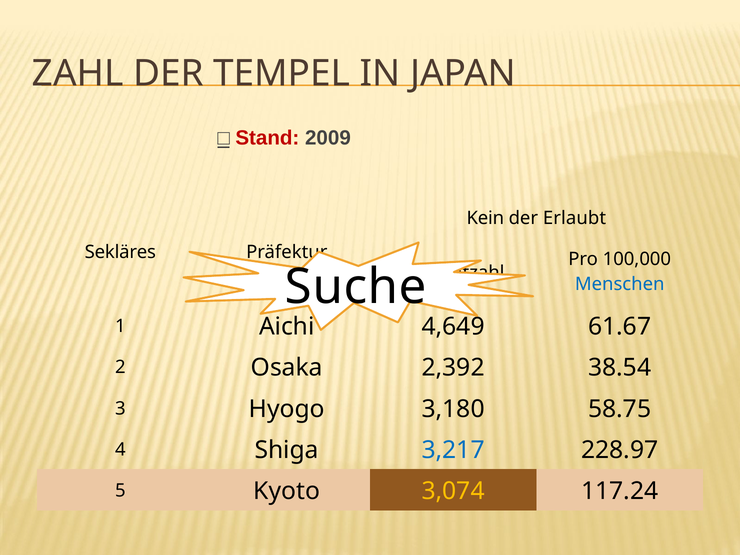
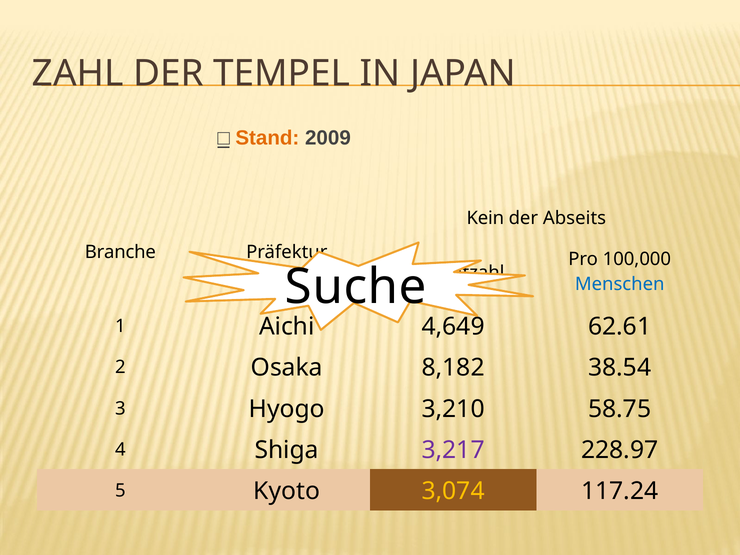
Stand colour: red -> orange
Erlaubt: Erlaubt -> Abseits
Sekläres: Sekläres -> Branche
61.67: 61.67 -> 62.61
2,392: 2,392 -> 8,182
3,180: 3,180 -> 3,210
3,217 colour: blue -> purple
